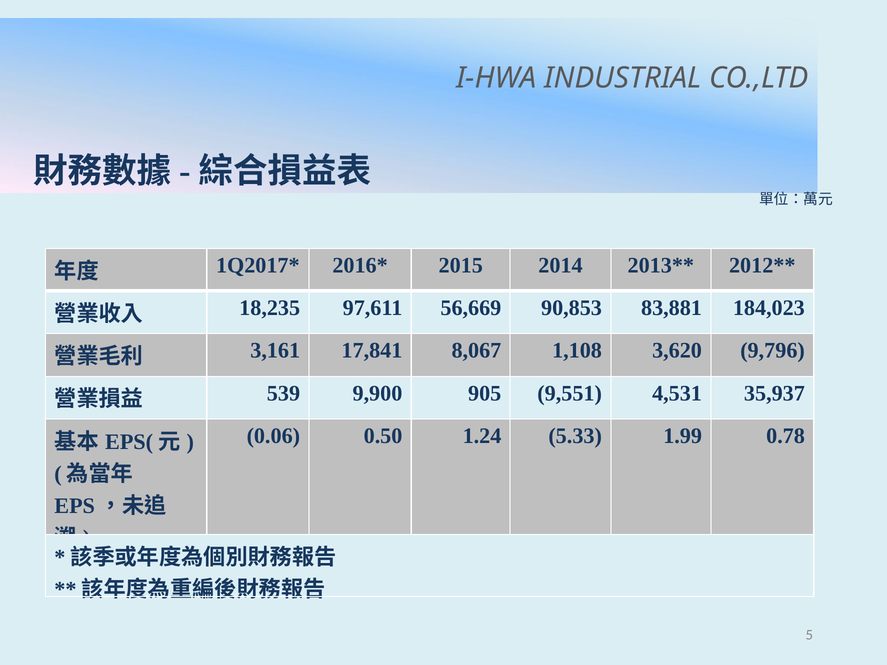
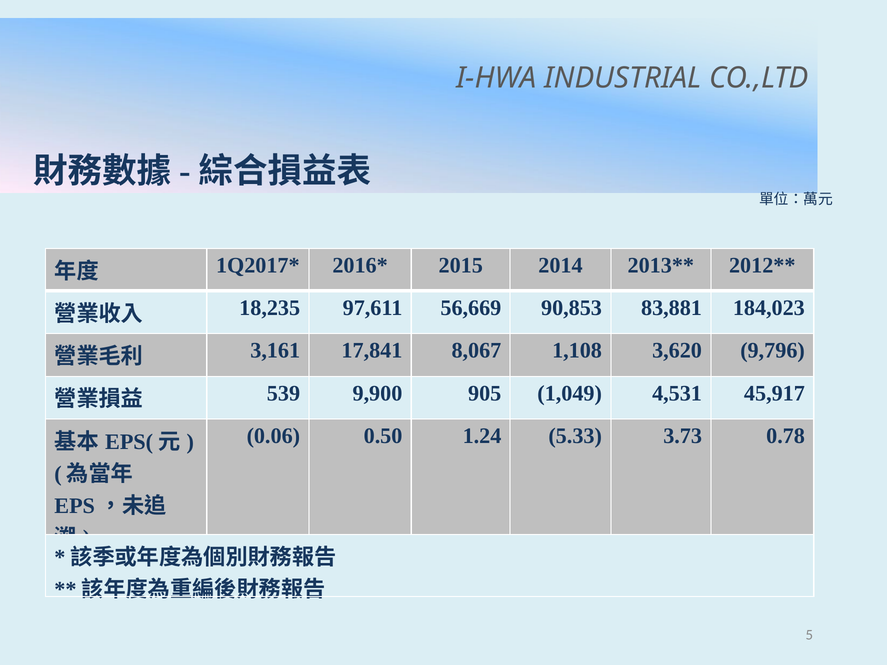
9,551: 9,551 -> 1,049
35,937: 35,937 -> 45,917
1.99: 1.99 -> 3.73
